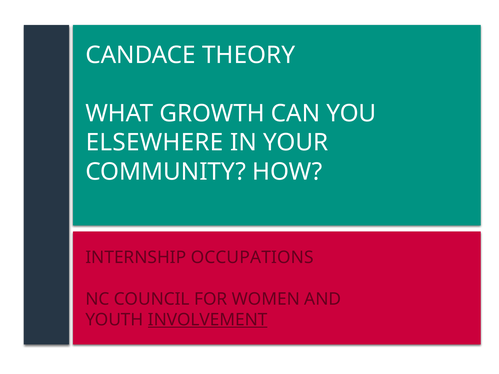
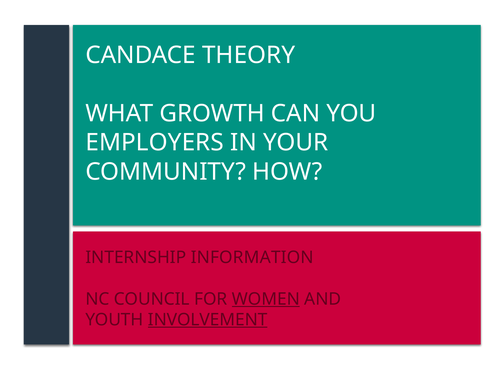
ELSEWHERE: ELSEWHERE -> EMPLOYERS
OCCUPATIONS: OCCUPATIONS -> INFORMATION
WOMEN underline: none -> present
